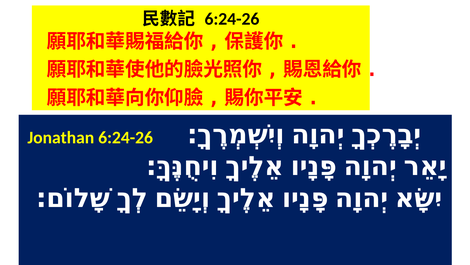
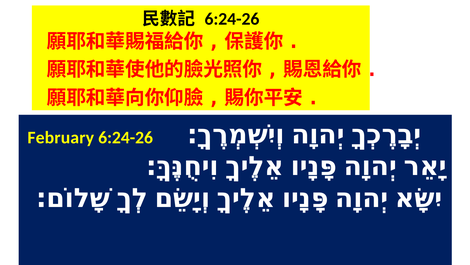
Jonathan: Jonathan -> February
